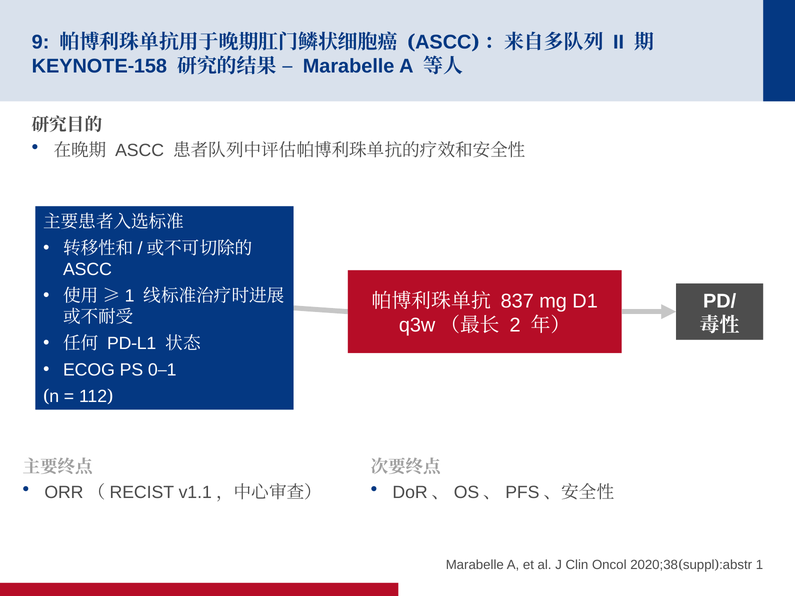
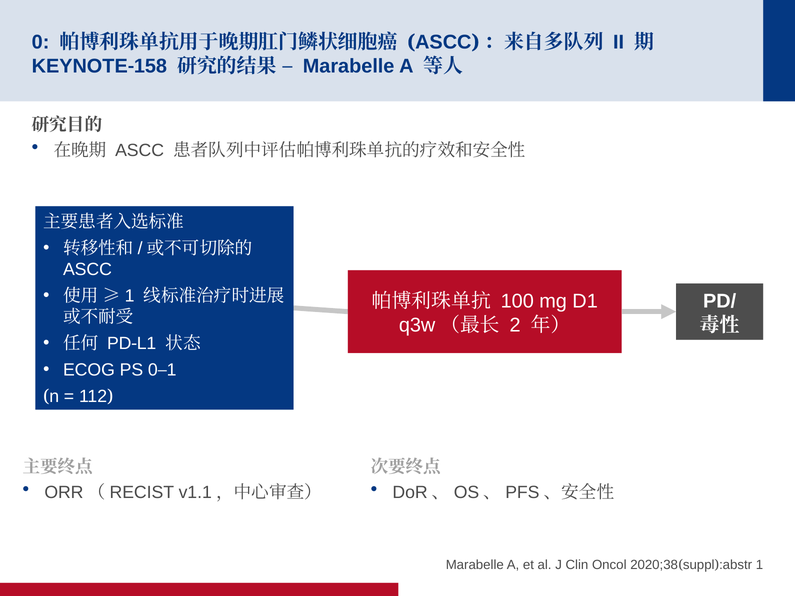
9 at (41, 42): 9 -> 0
837: 837 -> 100
